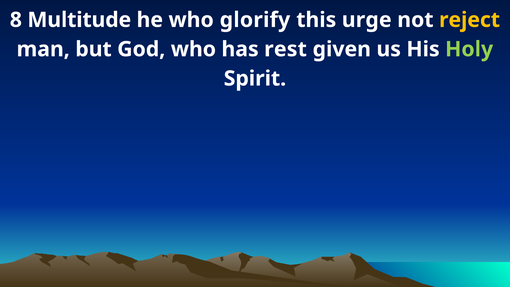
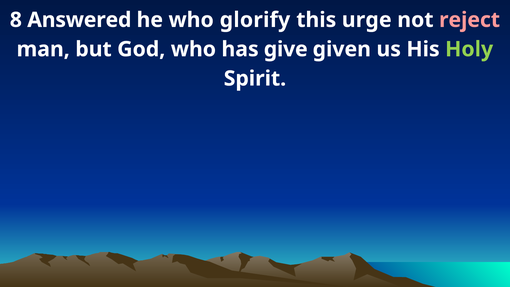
Multitude: Multitude -> Answered
reject colour: yellow -> pink
rest: rest -> give
